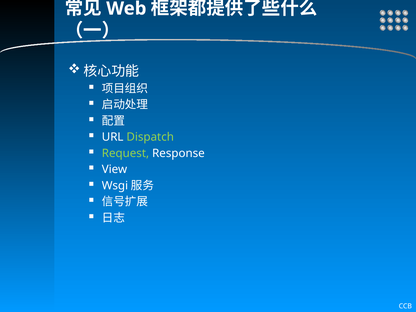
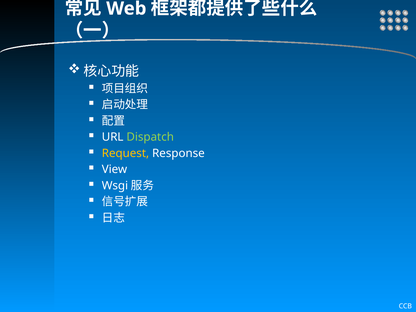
Request colour: light green -> yellow
